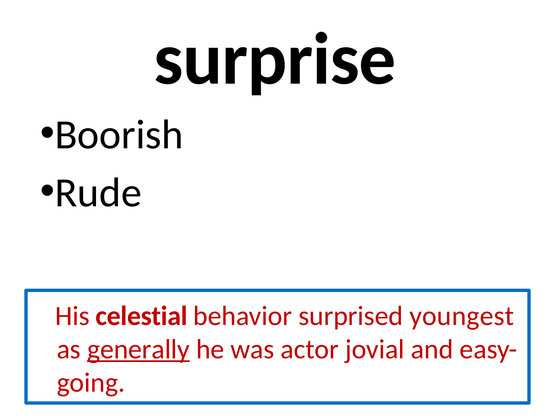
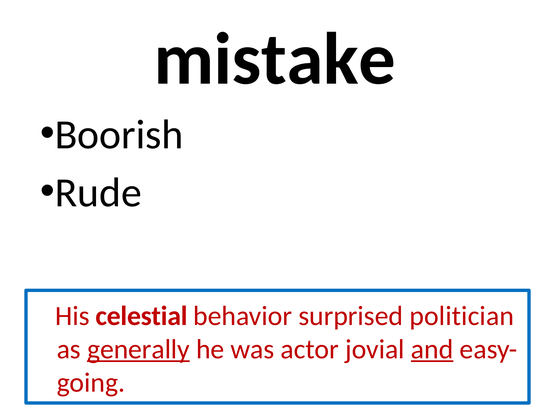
surprise: surprise -> mistake
youngest: youngest -> politician
and underline: none -> present
